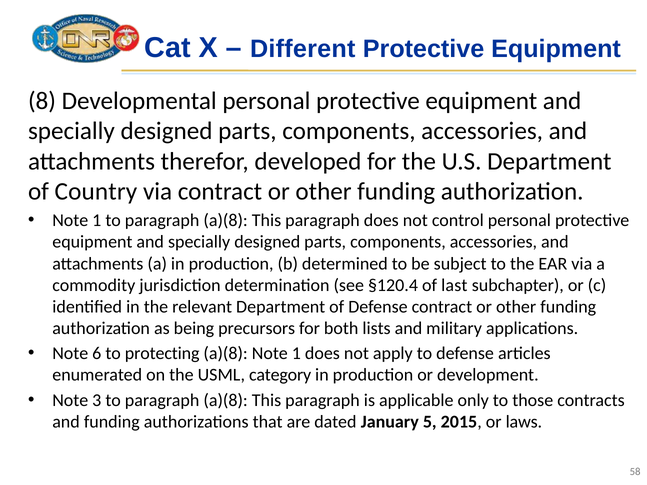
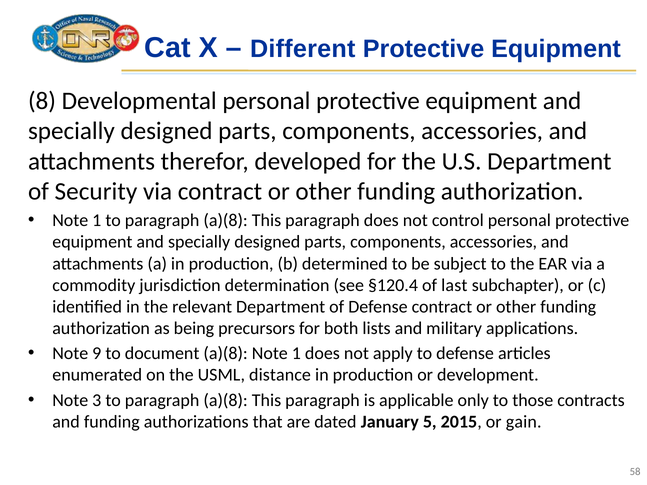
Country: Country -> Security
6: 6 -> 9
protecting: protecting -> document
category: category -> distance
laws: laws -> gain
